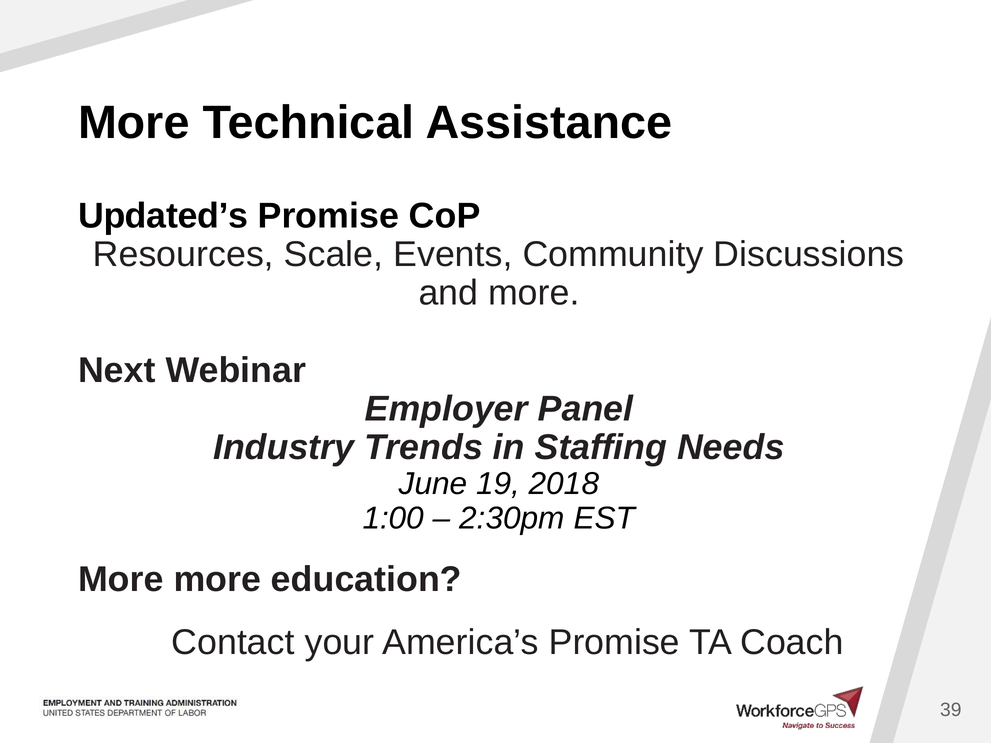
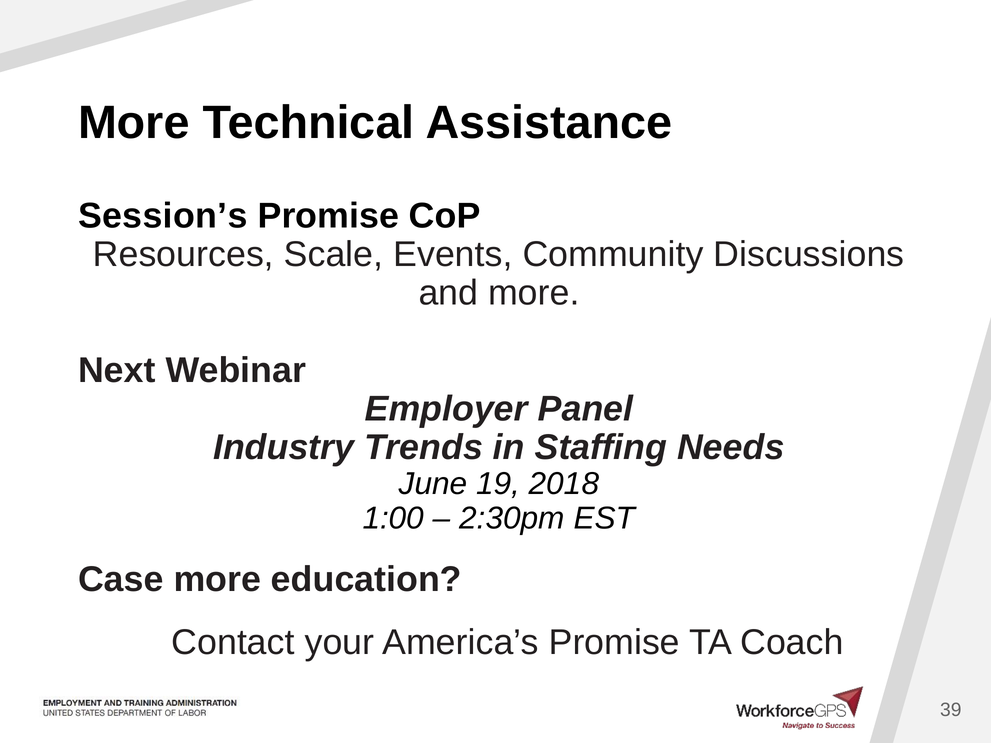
Updated’s: Updated’s -> Session’s
More at (121, 579): More -> Case
